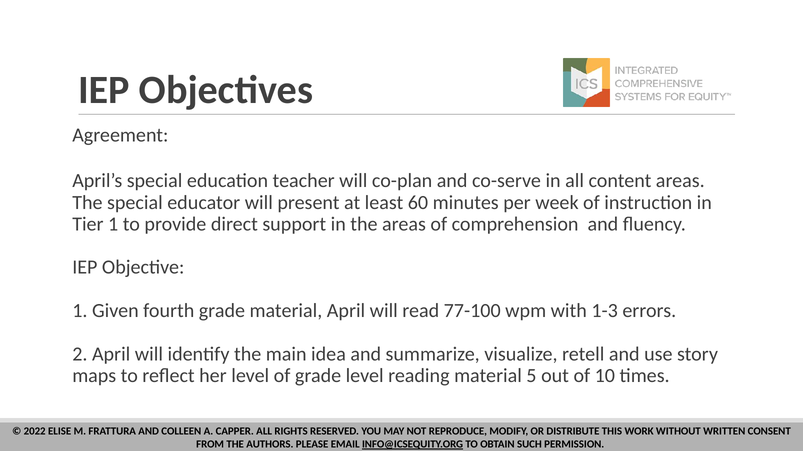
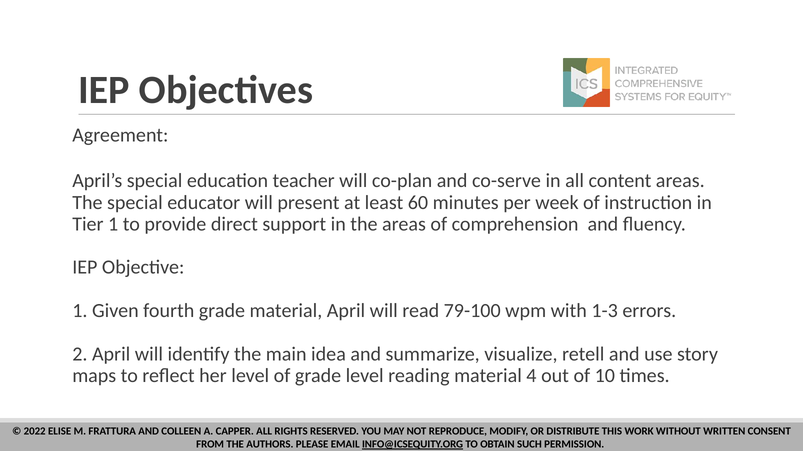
77-100: 77-100 -> 79-100
5: 5 -> 4
